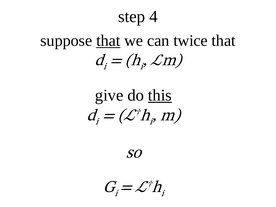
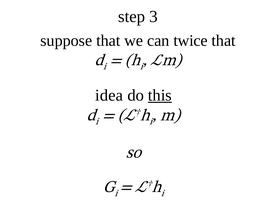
4: 4 -> 3
that at (108, 41) underline: present -> none
give: give -> idea
